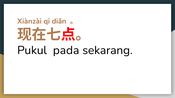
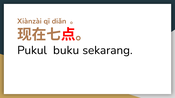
pada: pada -> buku
